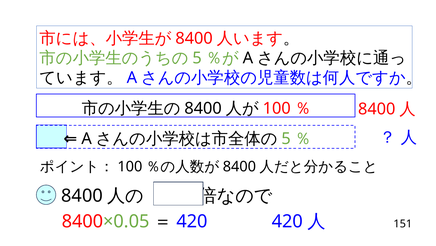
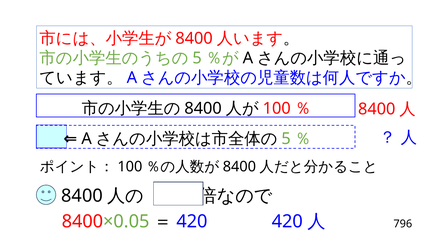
151: 151 -> 796
